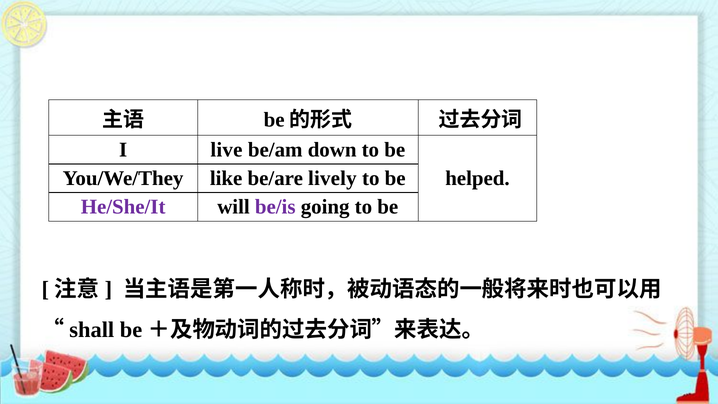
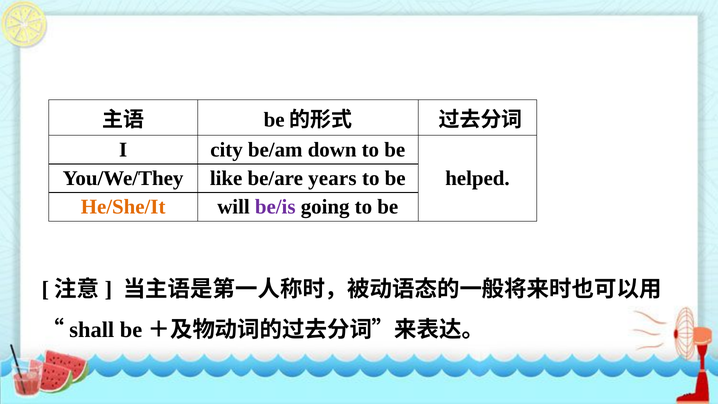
live: live -> city
lively: lively -> years
He/She/It colour: purple -> orange
